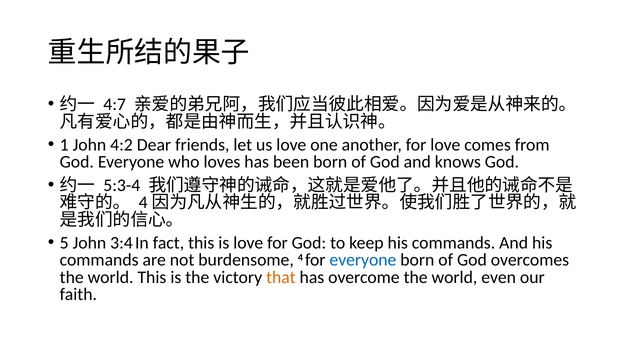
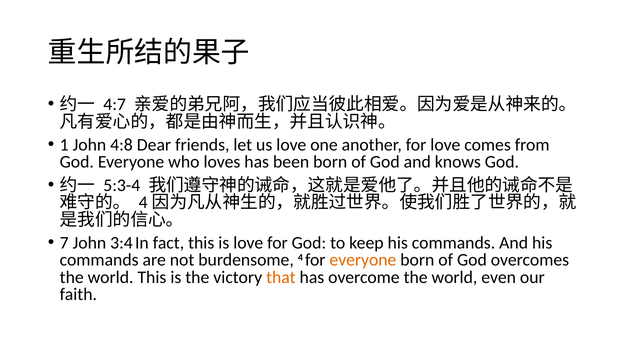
4:2: 4:2 -> 4:8
5: 5 -> 7
everyone at (363, 260) colour: blue -> orange
